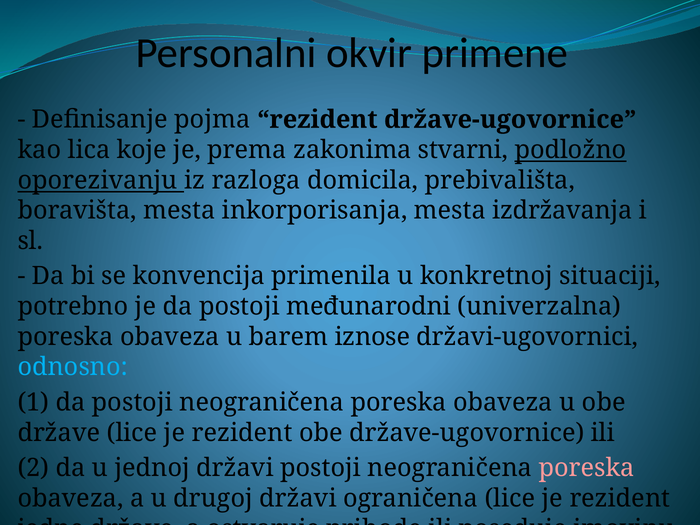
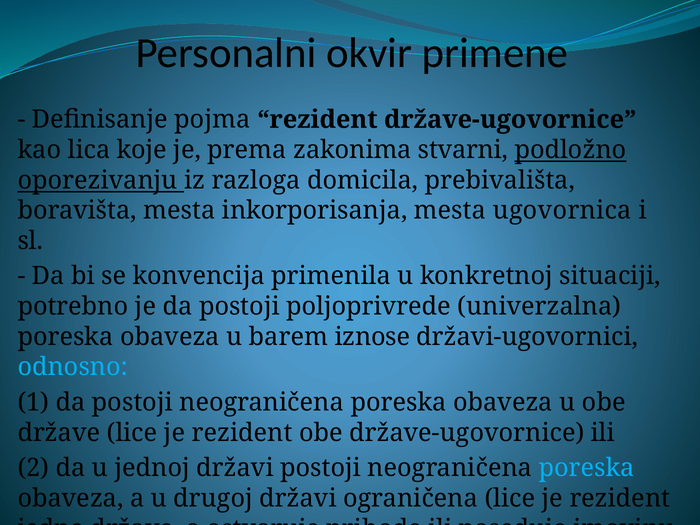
izdržavanja: izdržavanja -> ugovornica
međunarodni: međunarodni -> poljoprivrede
poreska at (587, 468) colour: pink -> light blue
